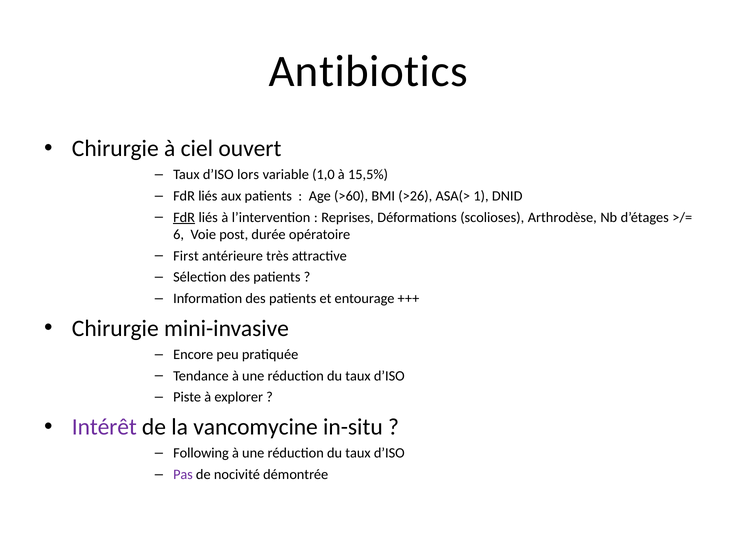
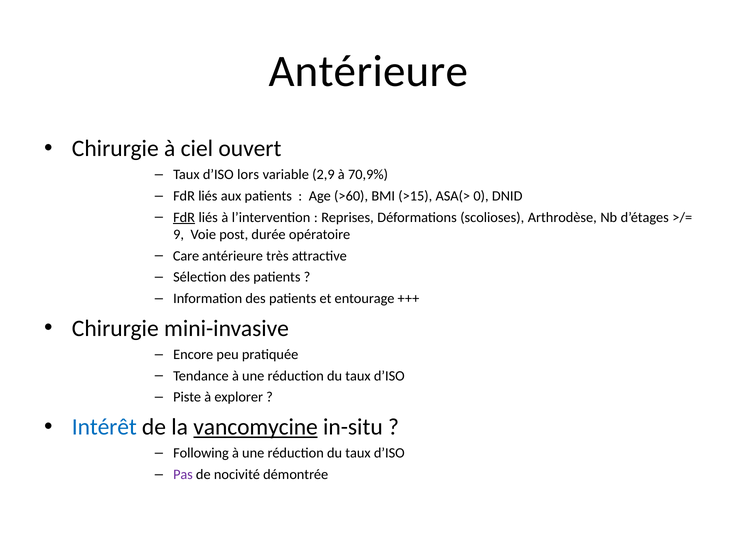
Antibiotics at (368, 71): Antibiotics -> Antérieure
1,0: 1,0 -> 2,9
15,5%: 15,5% -> 70,9%
>26: >26 -> >15
1: 1 -> 0
6: 6 -> 9
First: First -> Care
Intérêt colour: purple -> blue
vancomycine underline: none -> present
